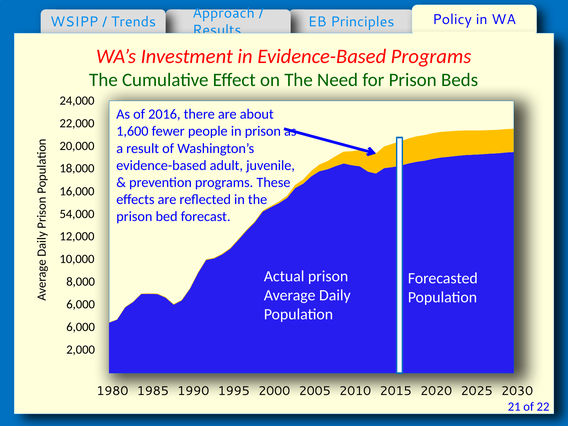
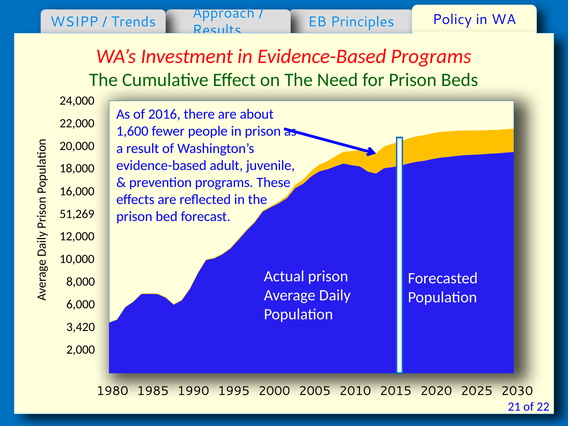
54,000: 54,000 -> 51,269
6,000 at (81, 327): 6,000 -> 3,420
